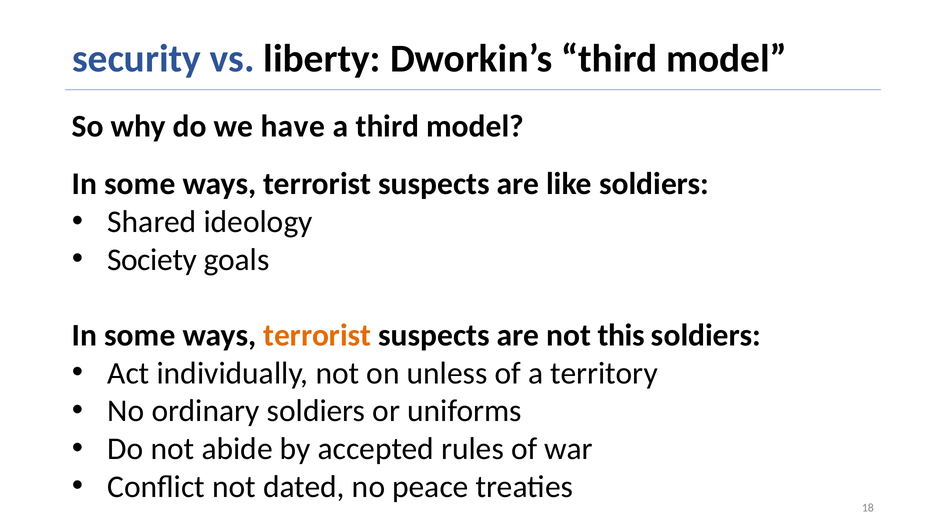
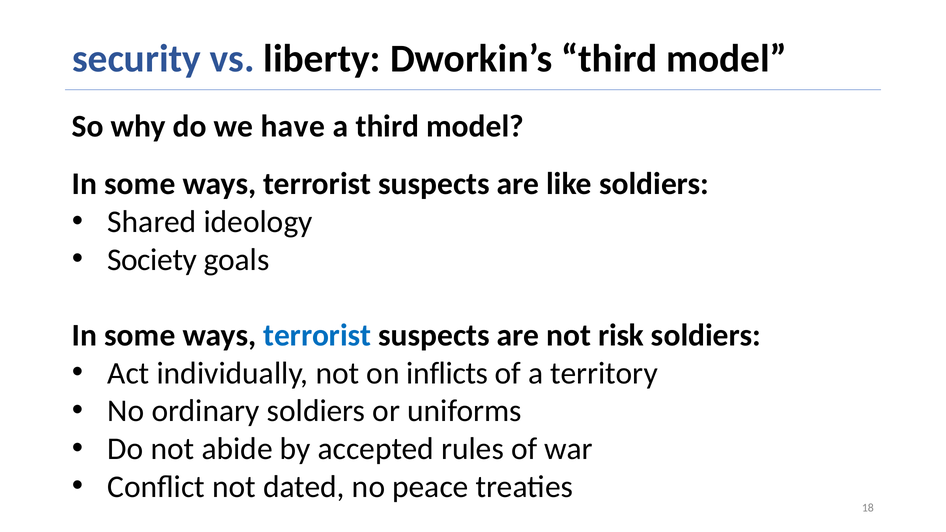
terrorist at (317, 335) colour: orange -> blue
this: this -> risk
unless: unless -> inflicts
